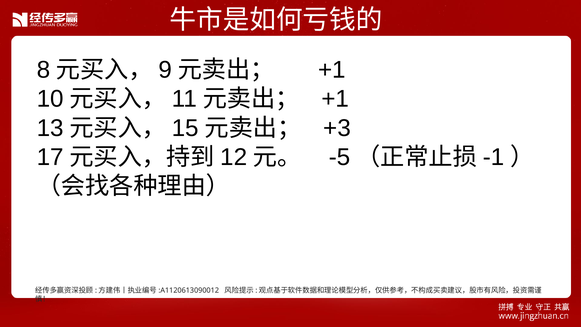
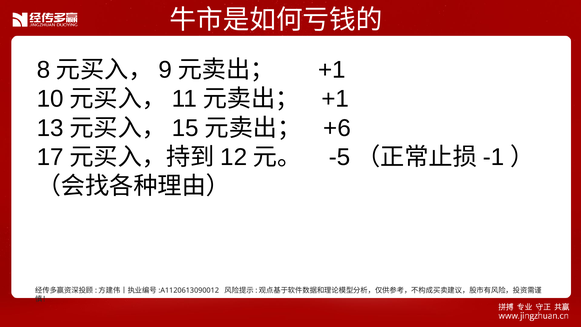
+3: +3 -> +6
